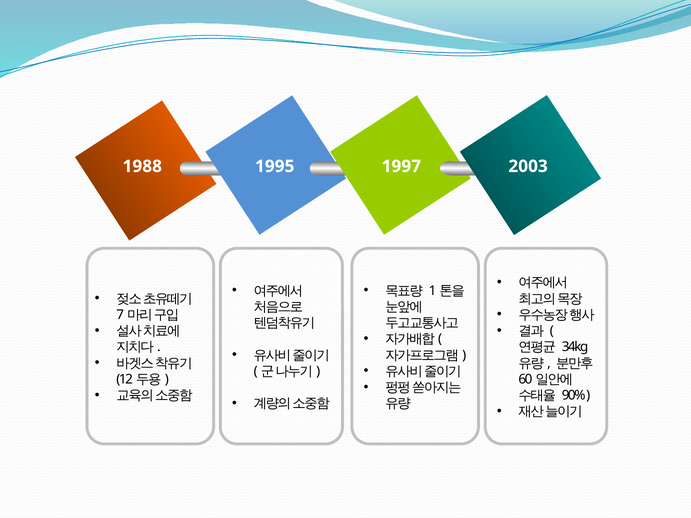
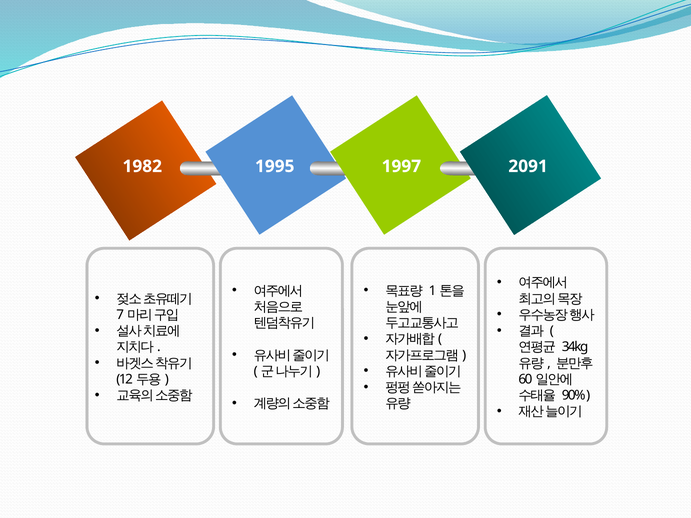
1988: 1988 -> 1982
2003: 2003 -> 2091
